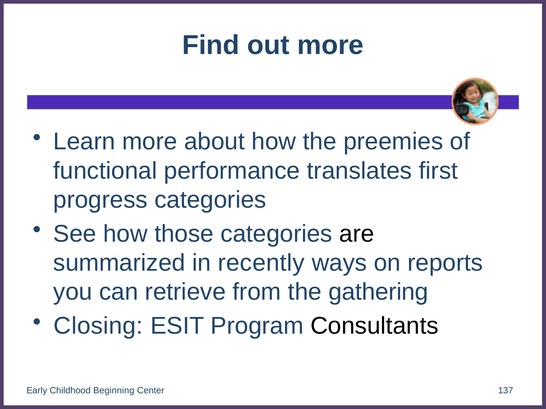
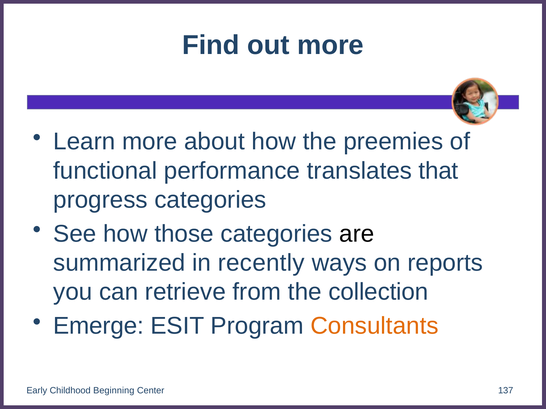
first: first -> that
gathering: gathering -> collection
Closing: Closing -> Emerge
Consultants colour: black -> orange
